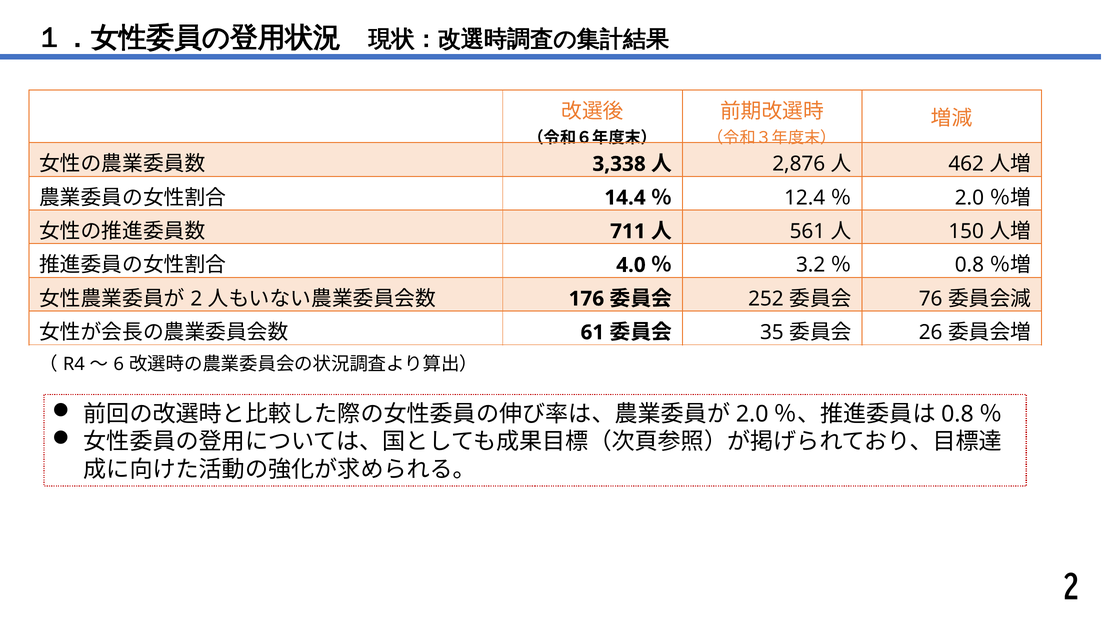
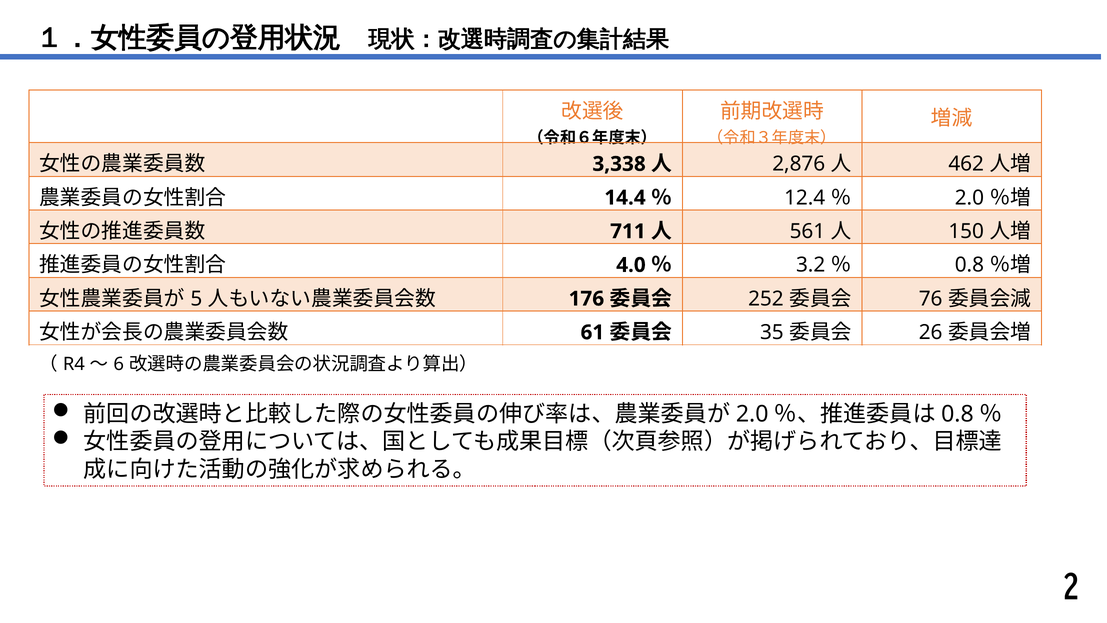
2 at (196, 299): 2 -> 5
